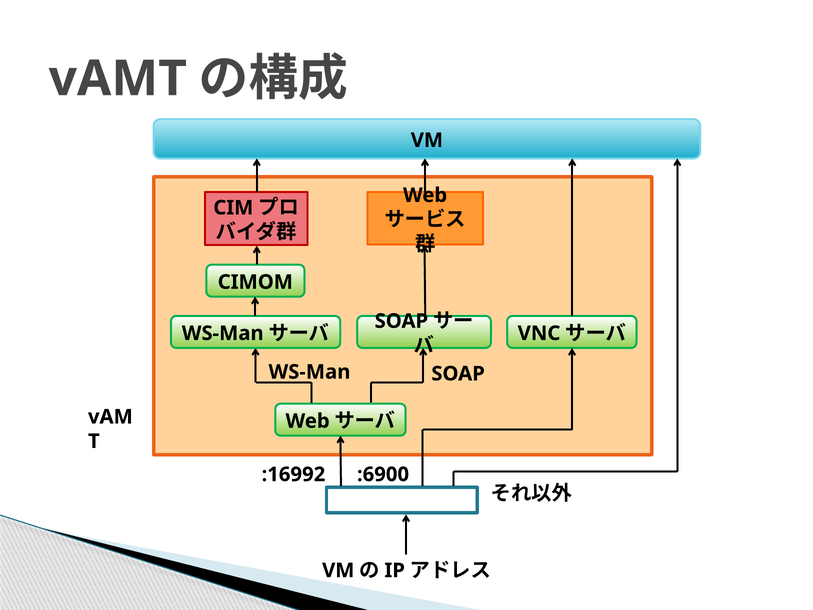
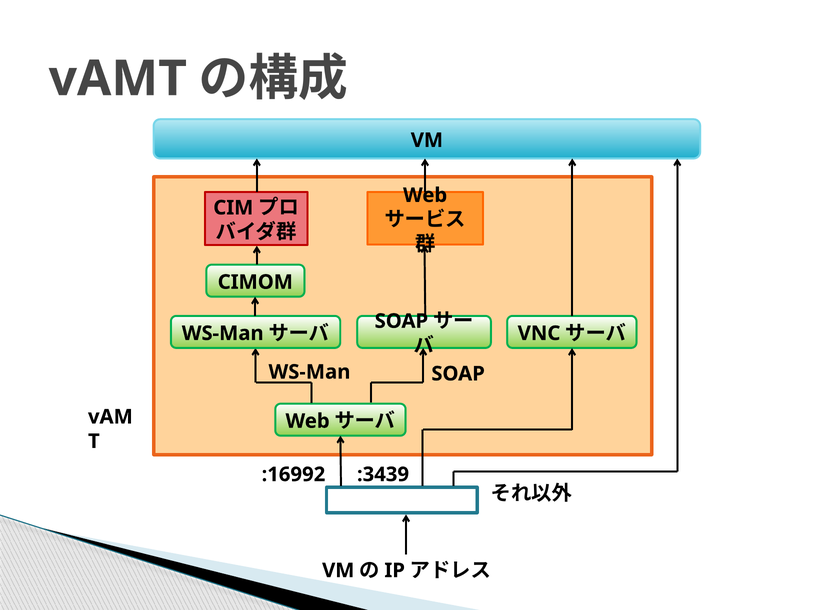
:6900: :6900 -> :3439
